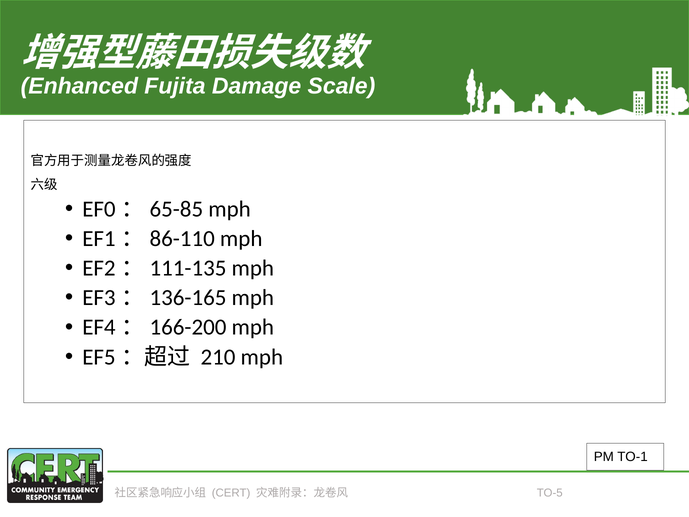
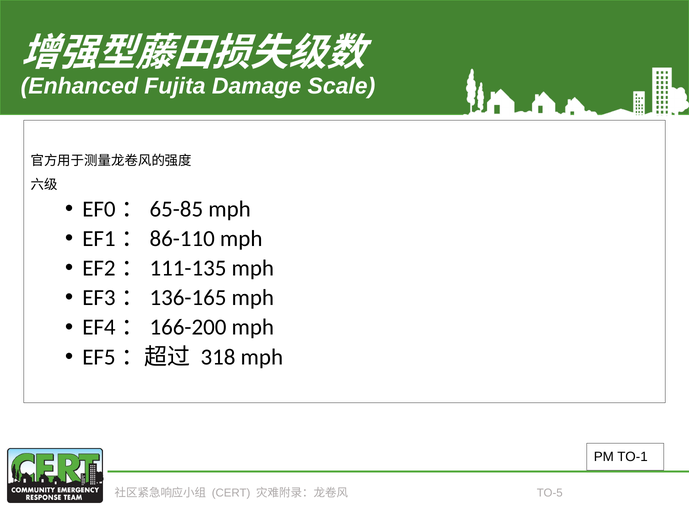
210: 210 -> 318
